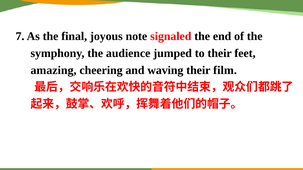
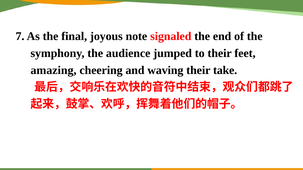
film: film -> take
